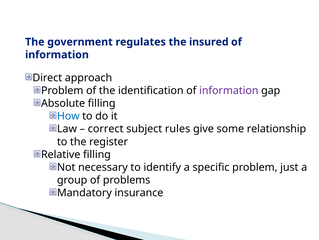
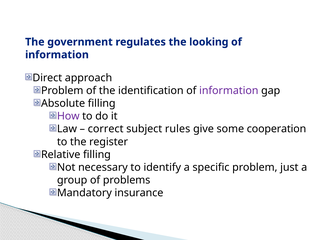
insured: insured -> looking
How colour: blue -> purple
relationship: relationship -> cooperation
